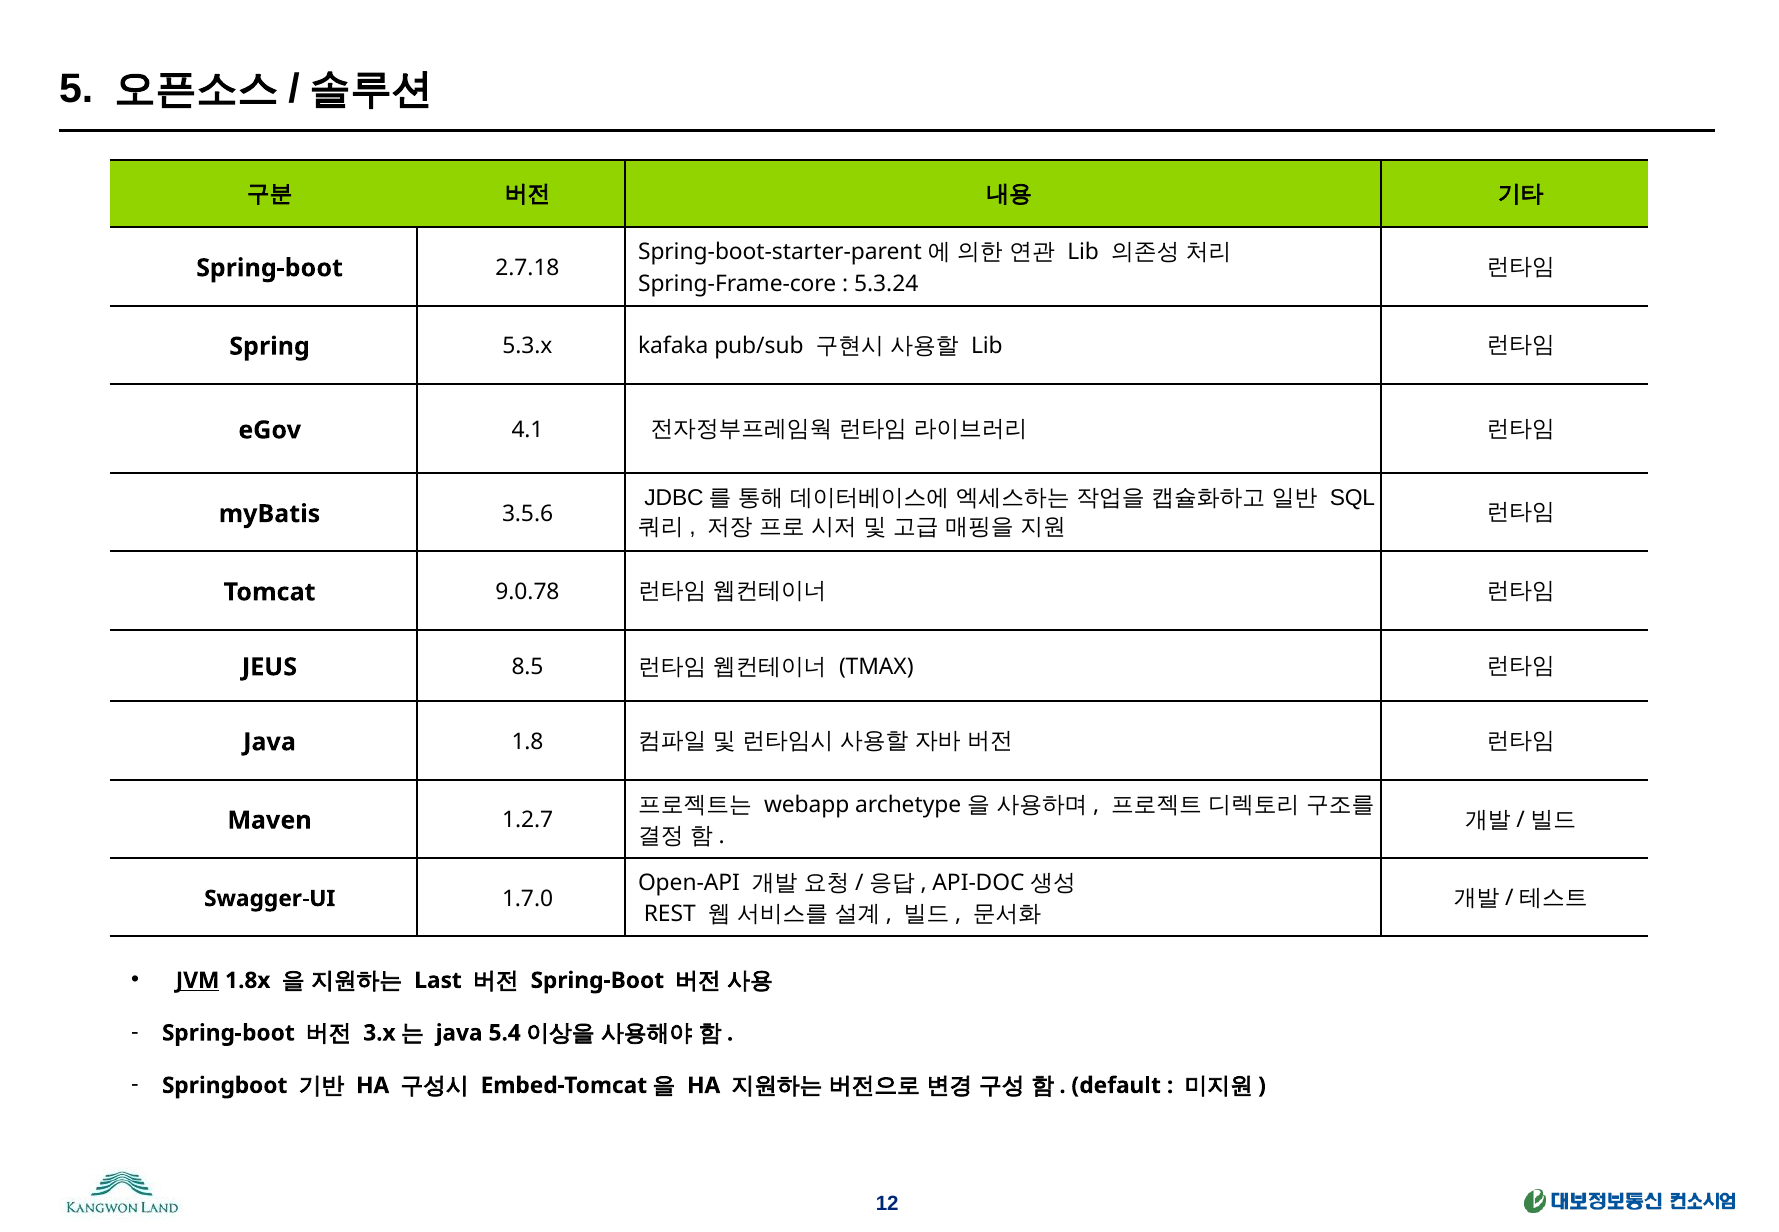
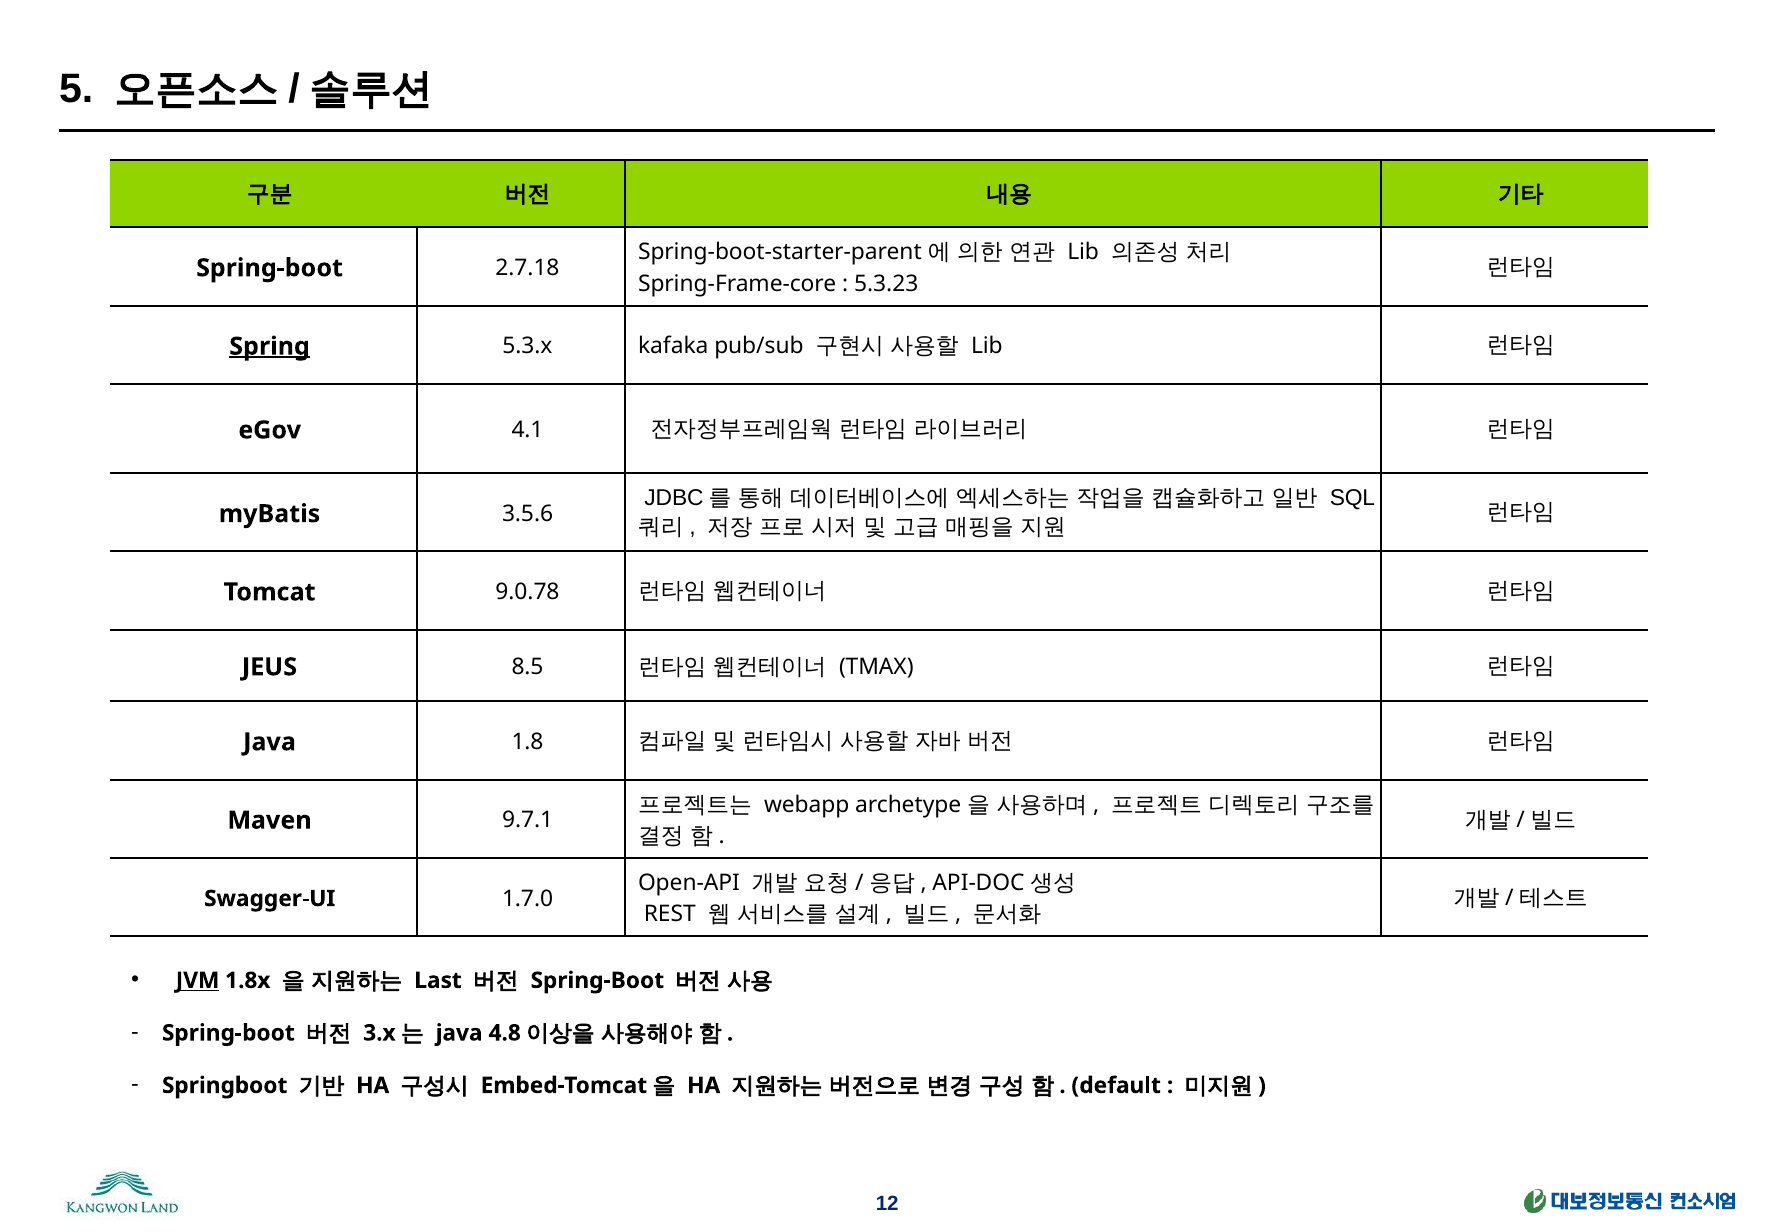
5.3.24: 5.3.24 -> 5.3.23
Spring underline: none -> present
1.2.7: 1.2.7 -> 9.7.1
5.4: 5.4 -> 4.8
